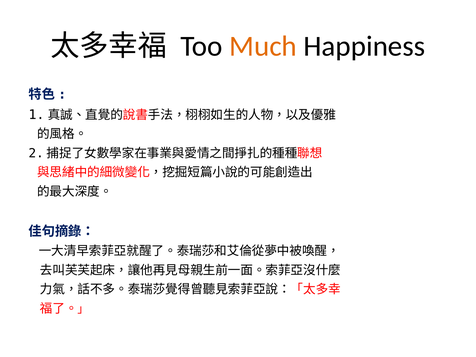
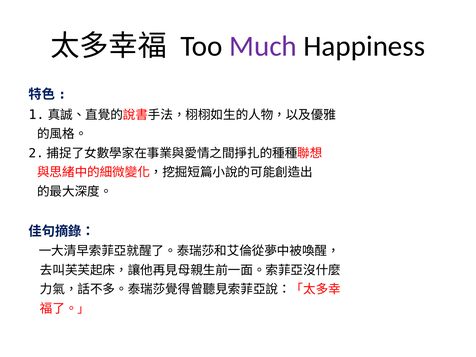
Much colour: orange -> purple
